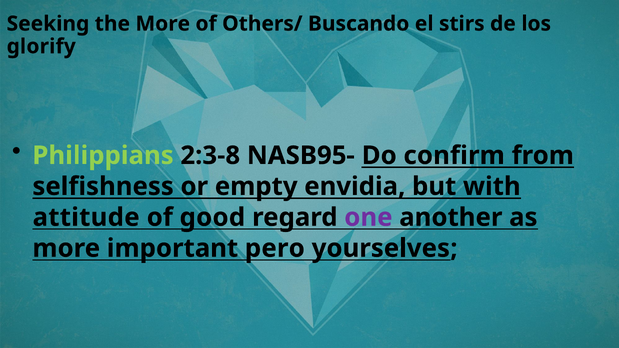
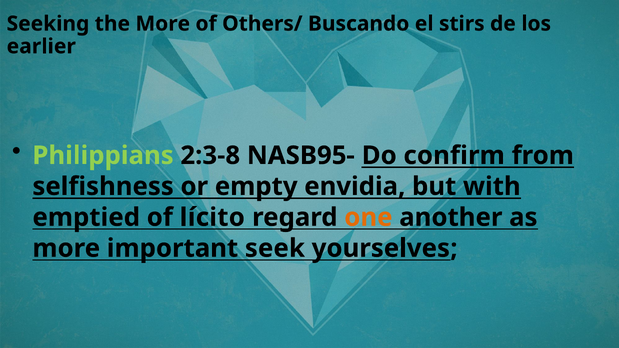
glorify: glorify -> earlier
attitude: attitude -> emptied
good: good -> lícito
one colour: purple -> orange
pero: pero -> seek
